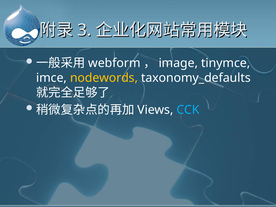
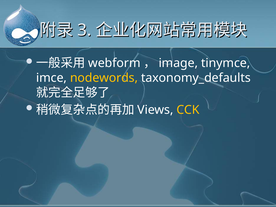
CCK colour: light blue -> yellow
